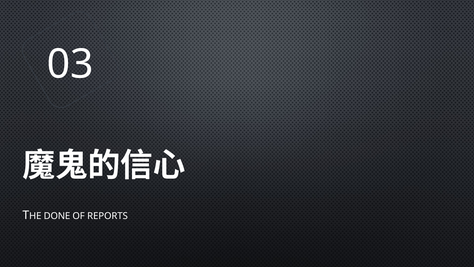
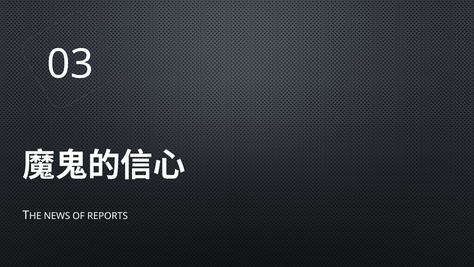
DONE: DONE -> NEWS
